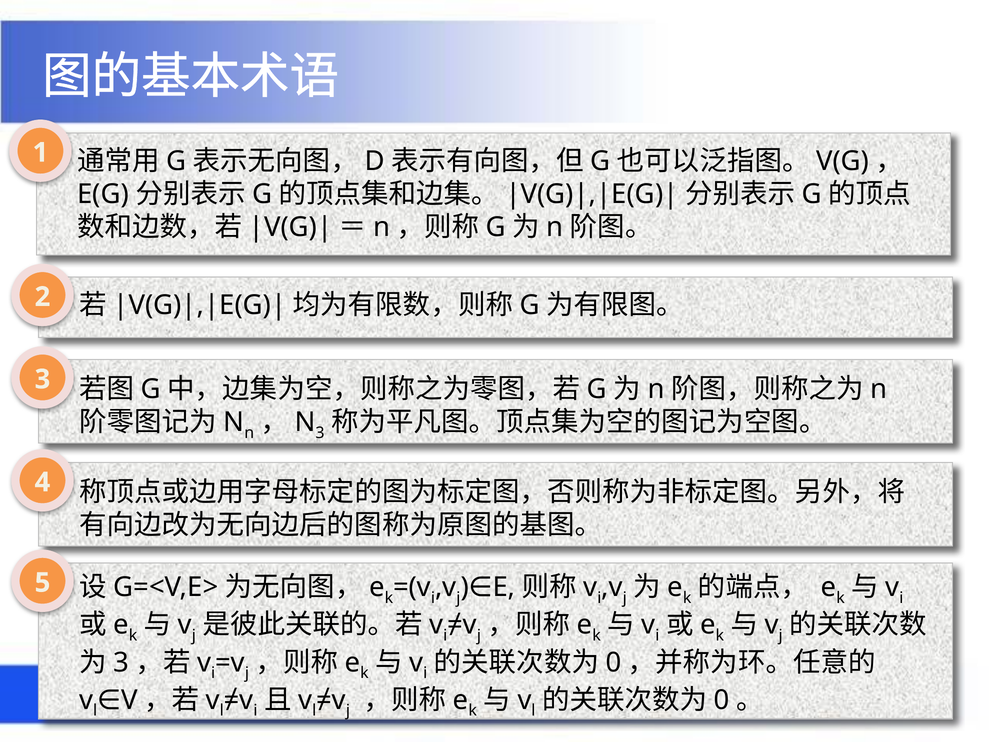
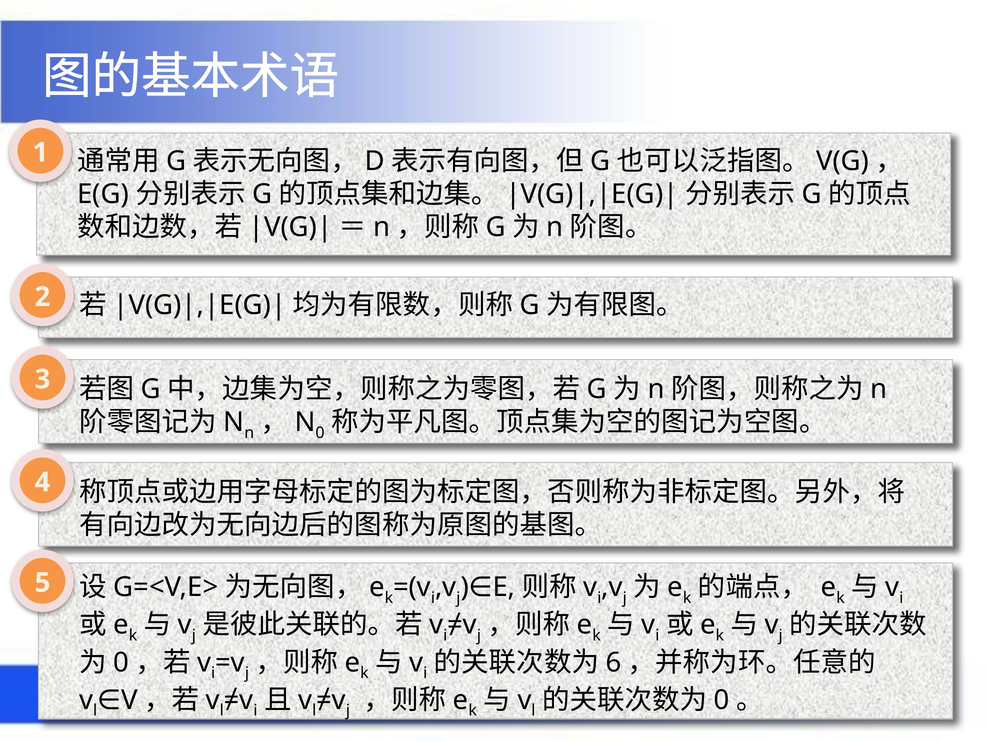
3 at (320, 433): 3 -> 0
3 at (121, 662): 3 -> 0
0 at (614, 662): 0 -> 6
